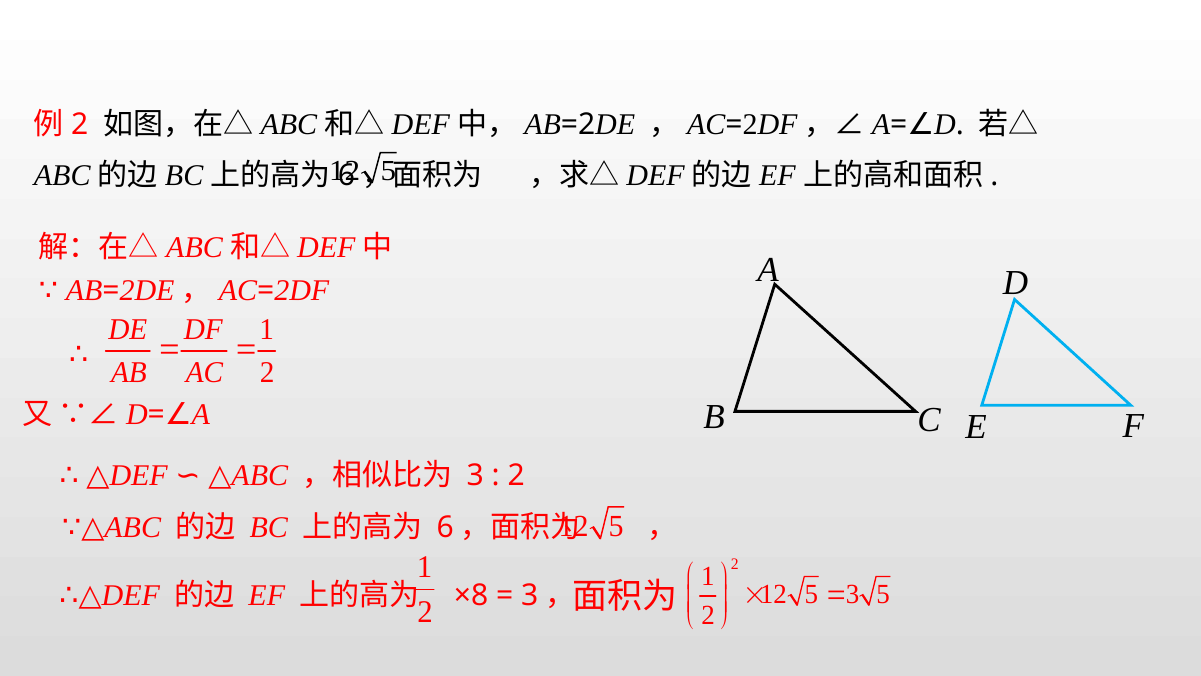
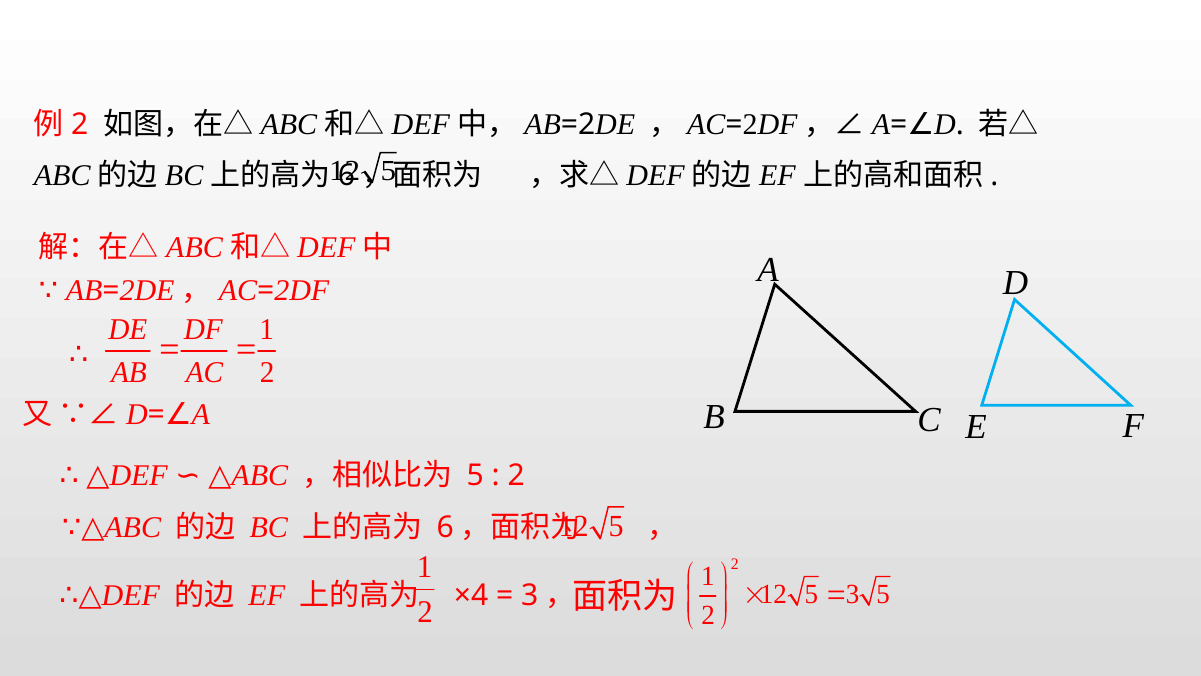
3 at (475, 475): 3 -> 5
×8: ×8 -> ×4
